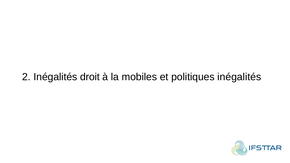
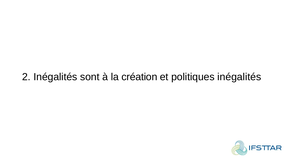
droit: droit -> sont
mobiles: mobiles -> création
